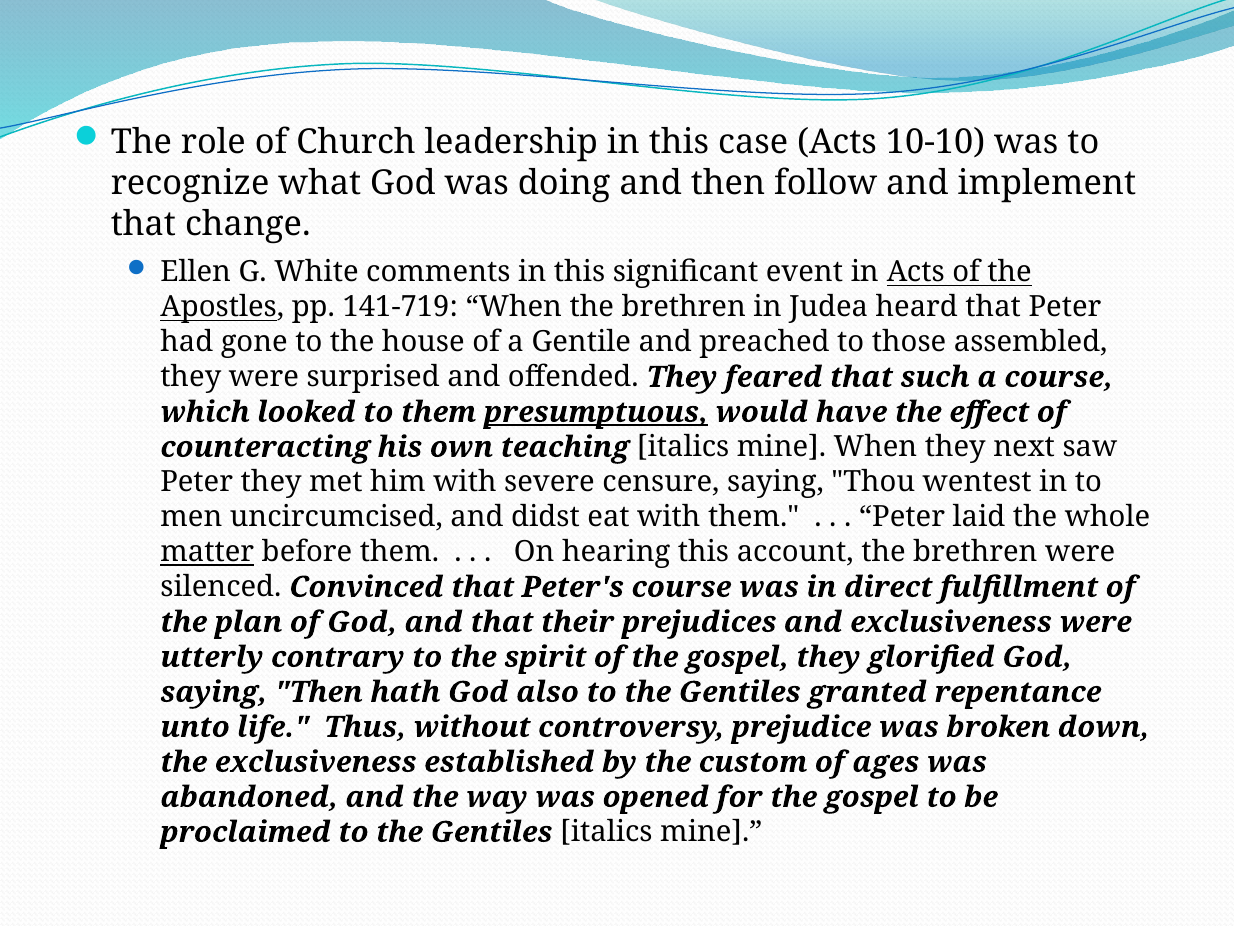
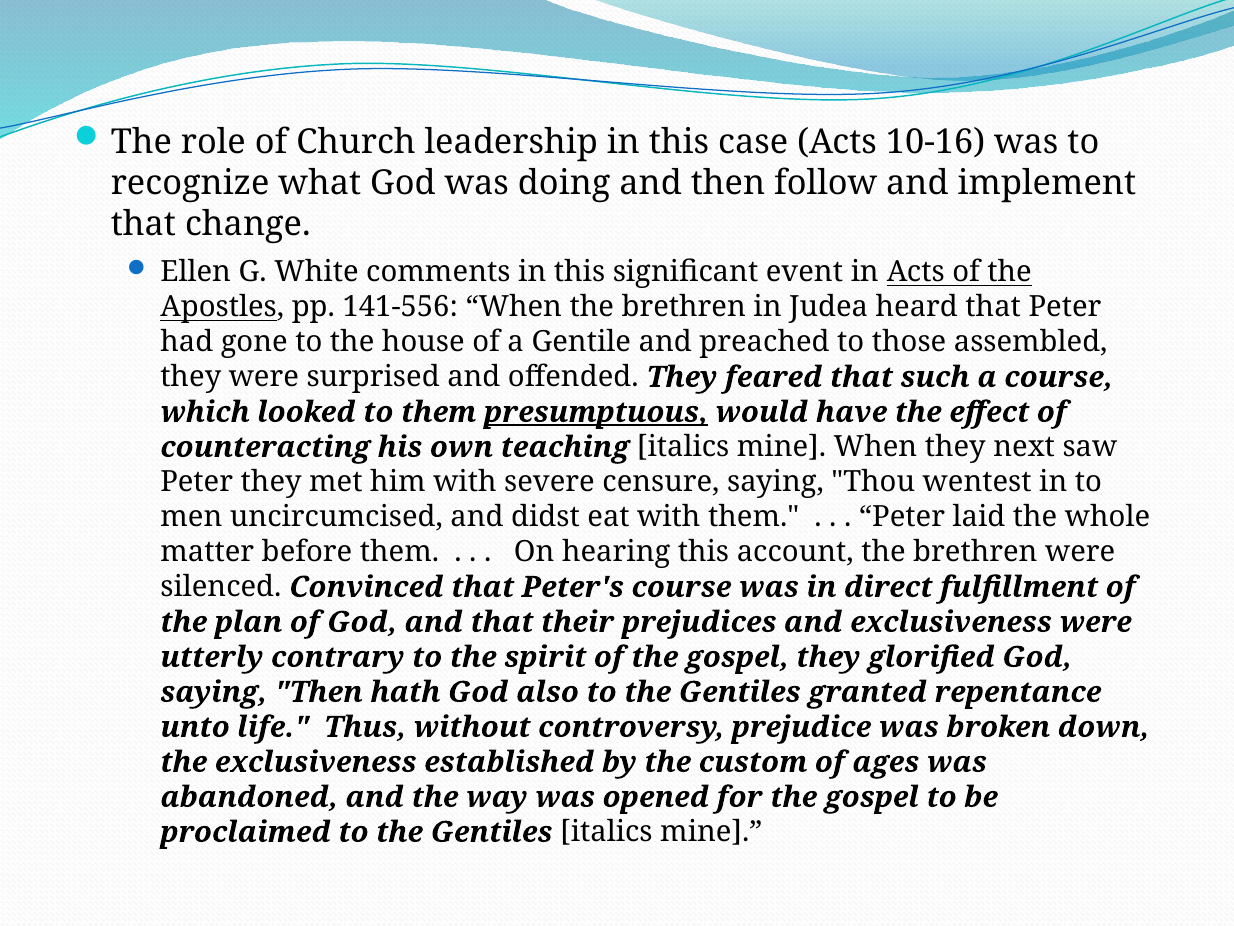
10-10: 10-10 -> 10-16
141-719: 141-719 -> 141-556
matter underline: present -> none
